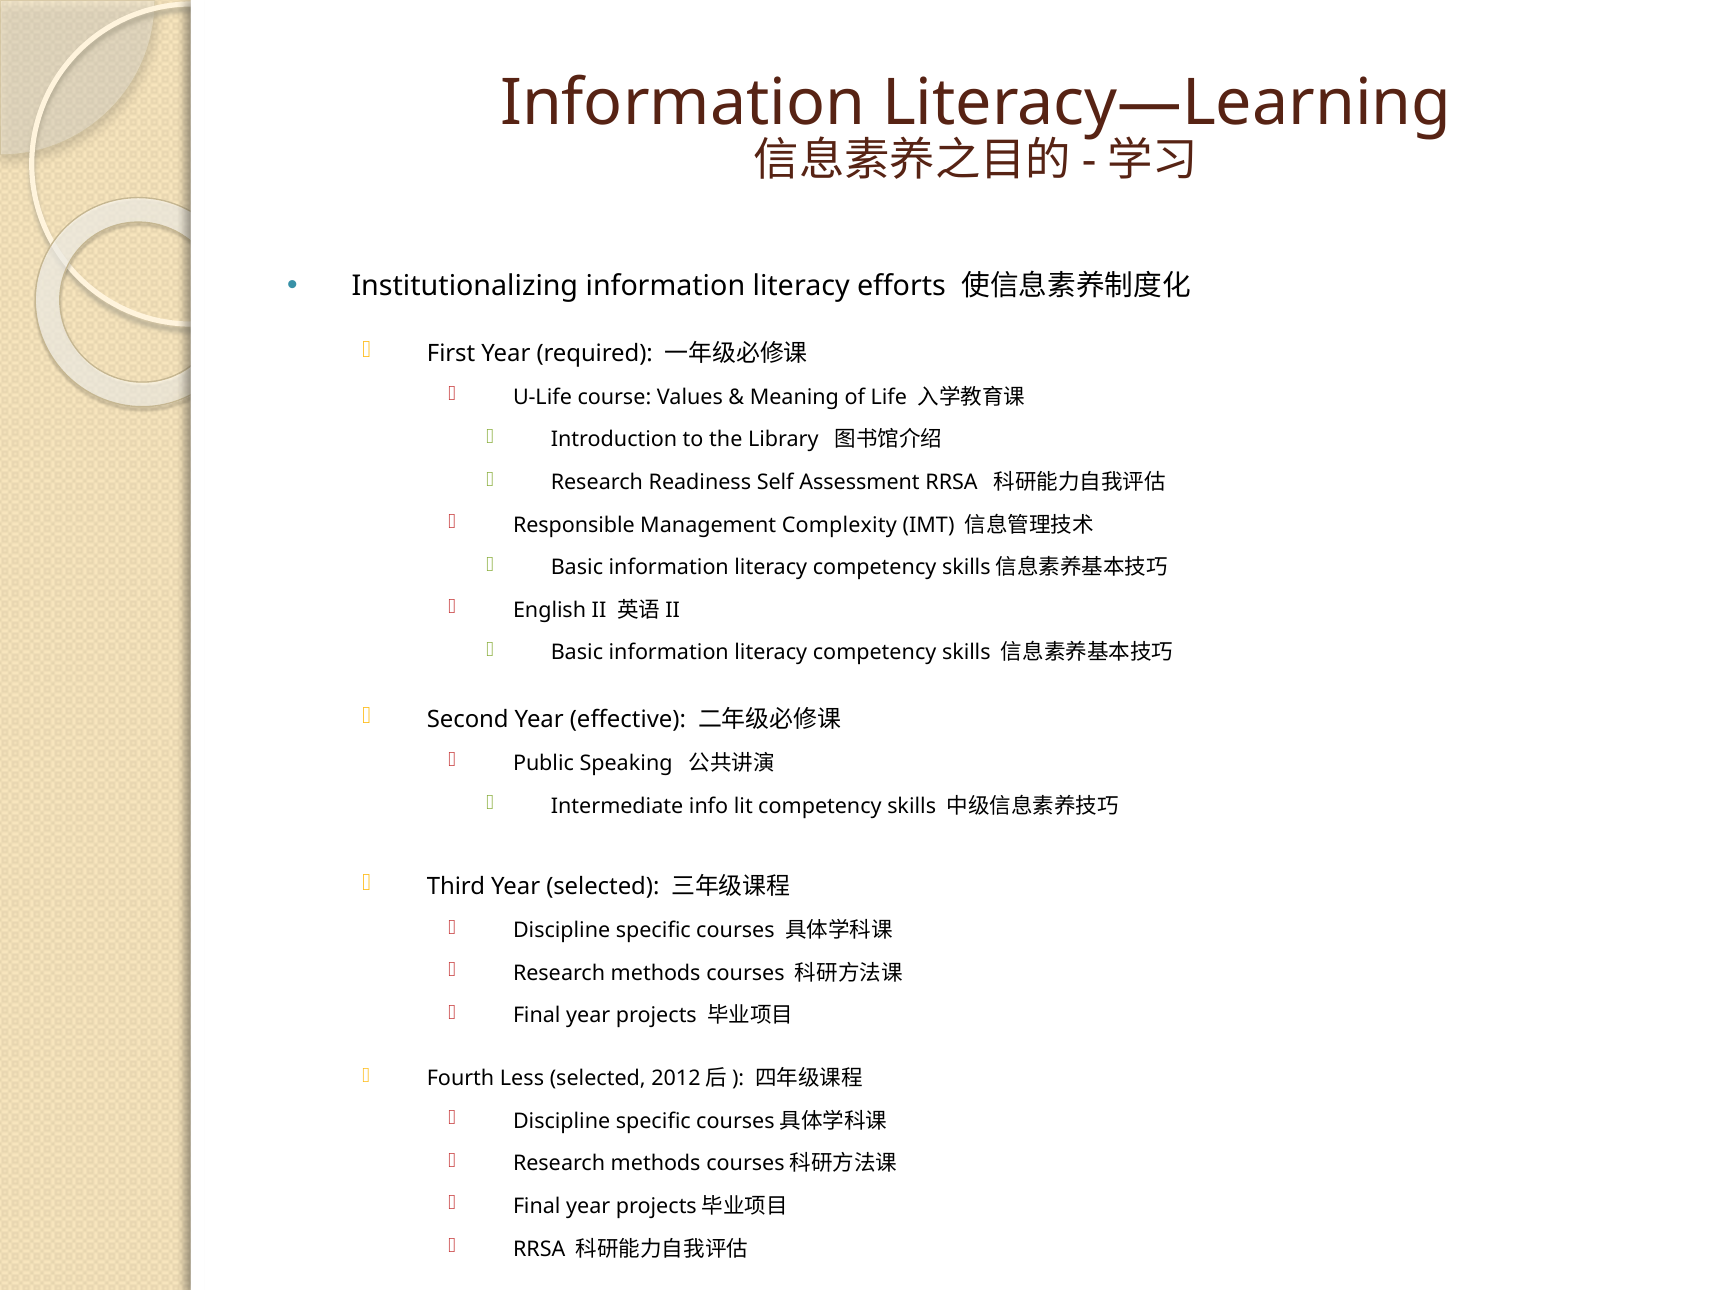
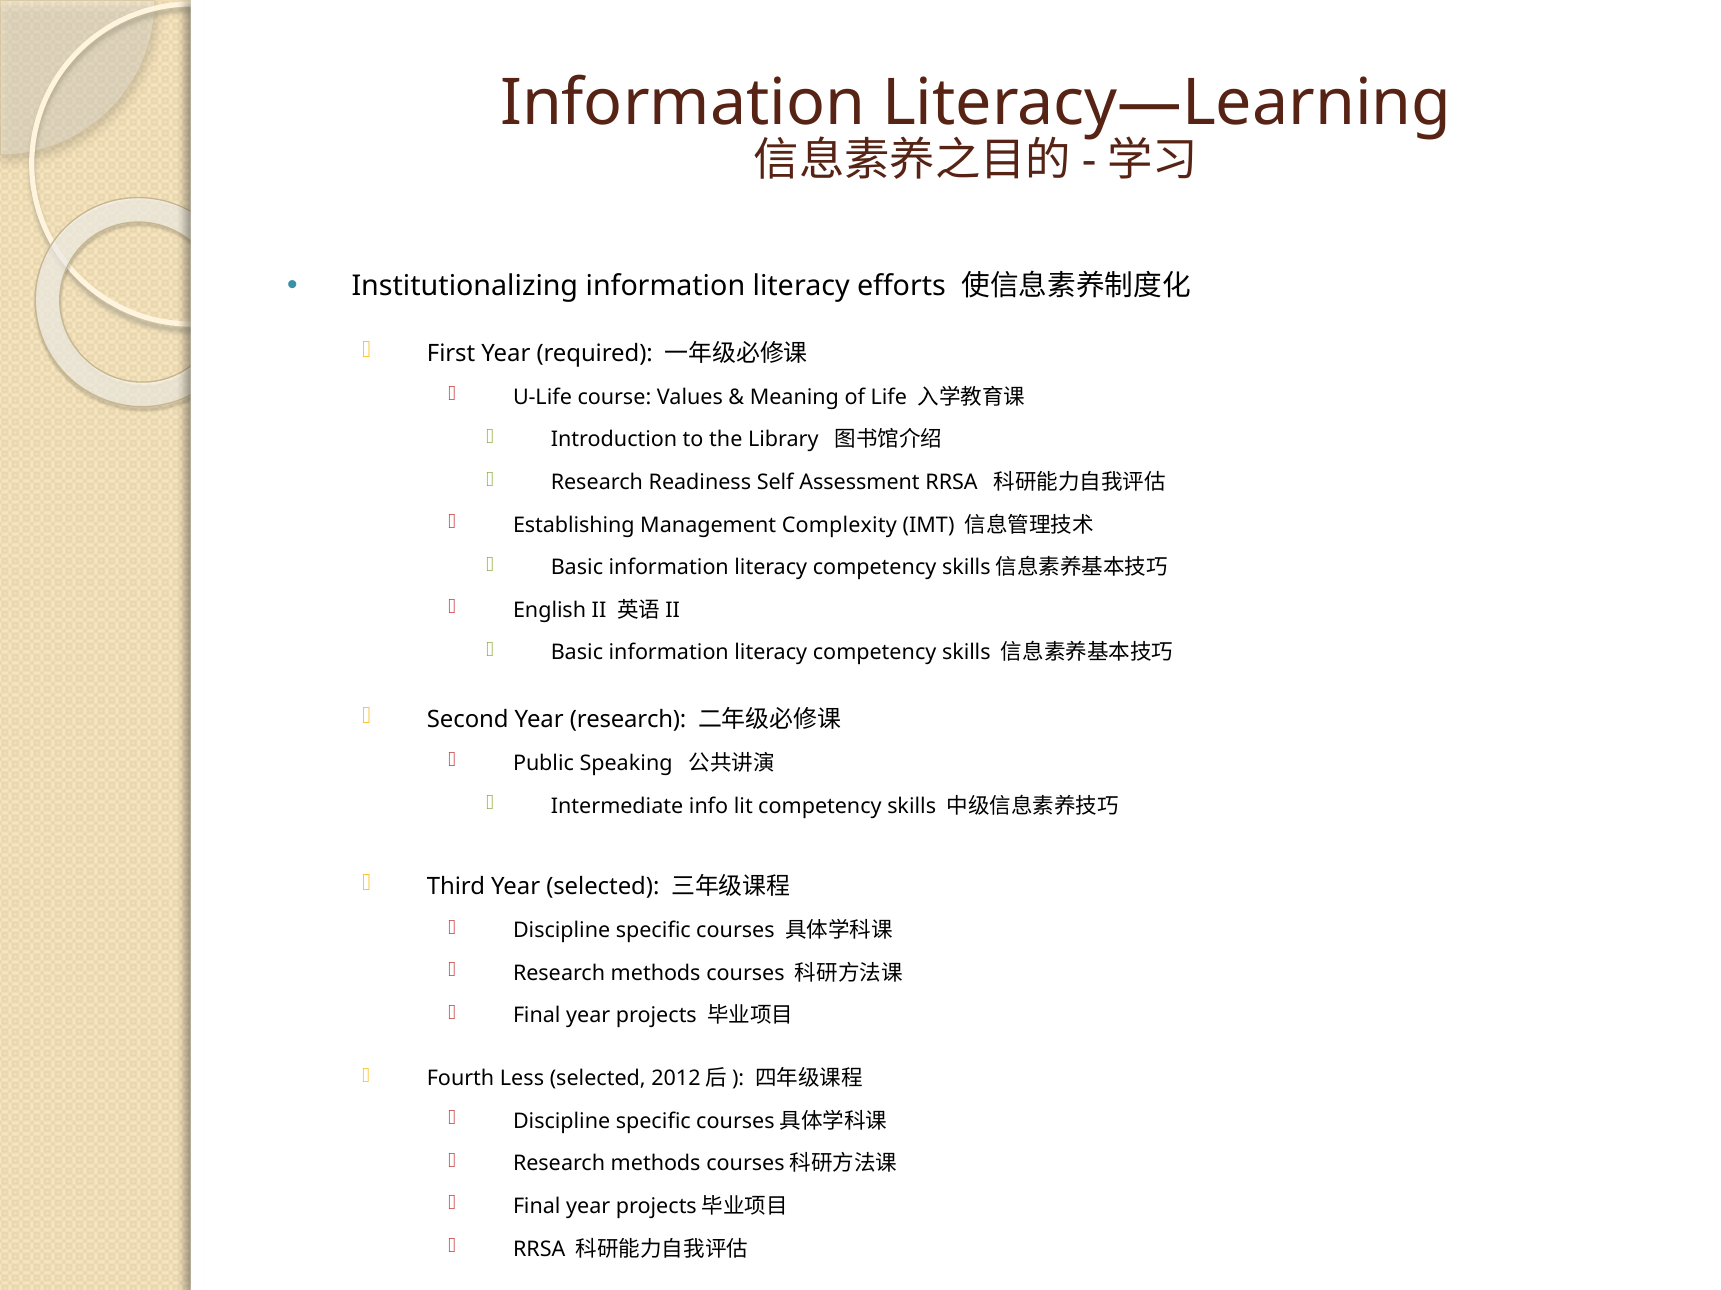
Responsible: Responsible -> Establishing
Year effective: effective -> research
